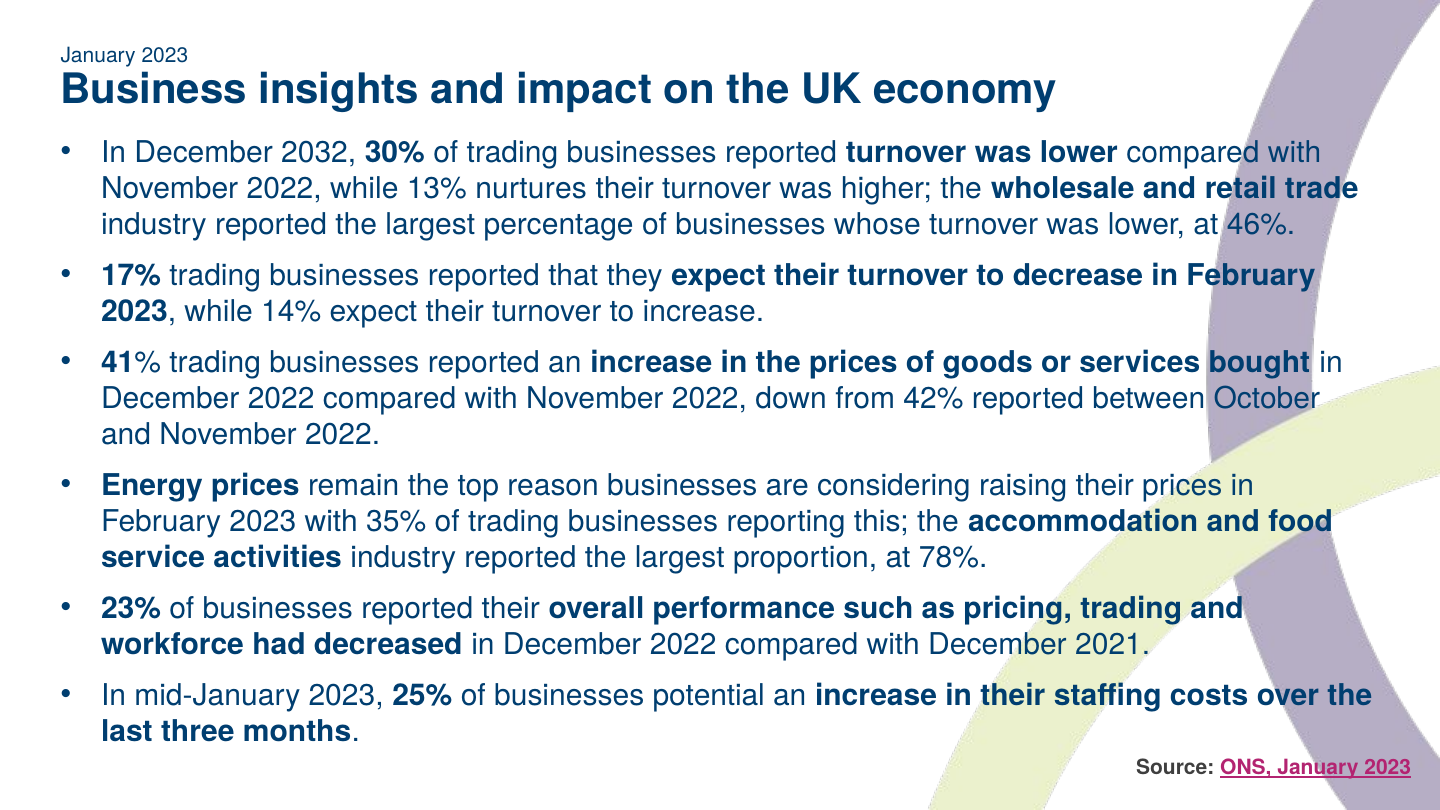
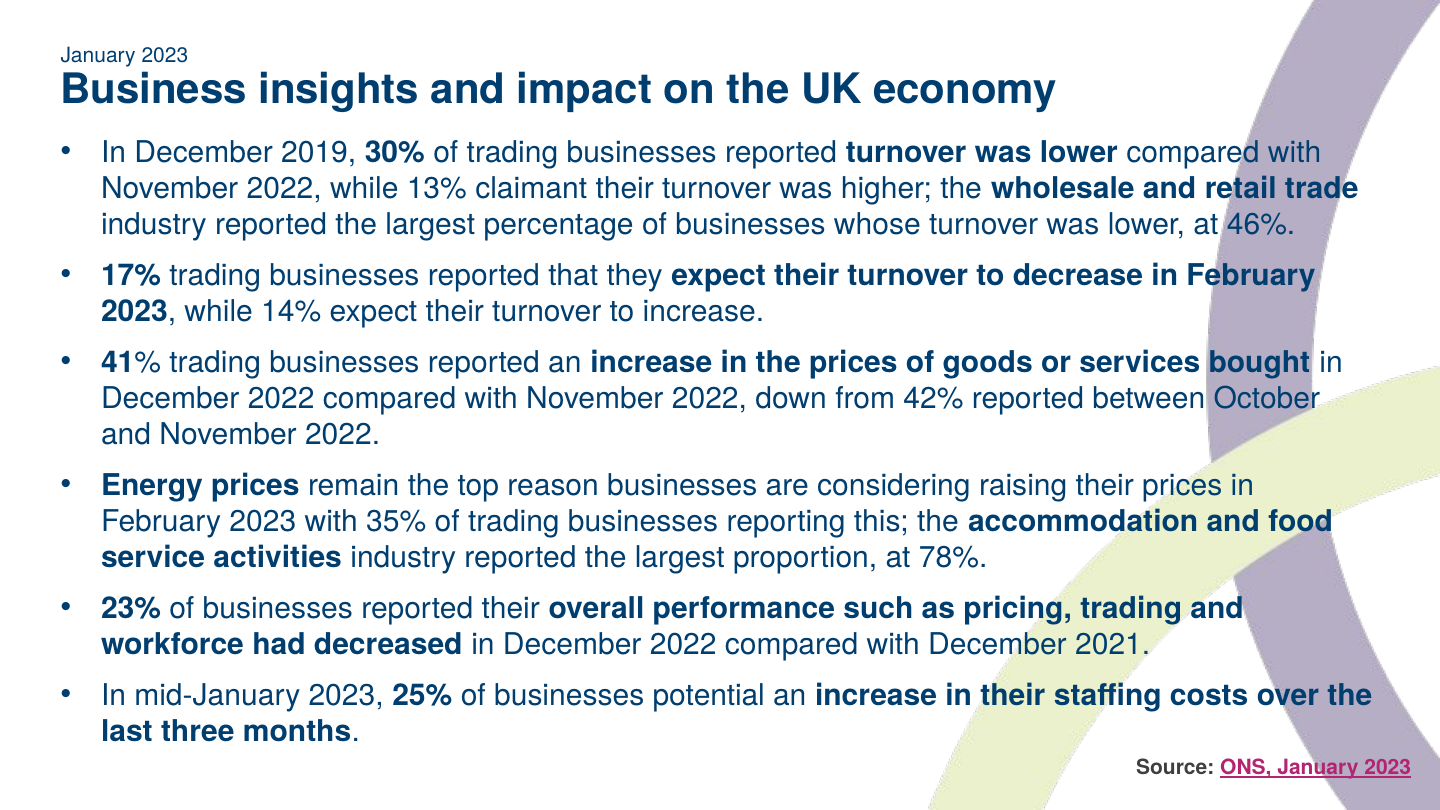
2032: 2032 -> 2019
nurtures: nurtures -> claimant
